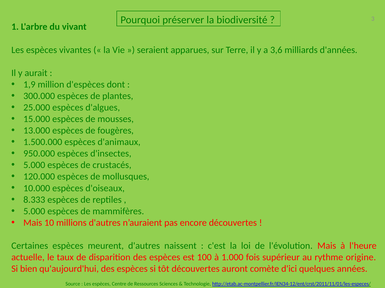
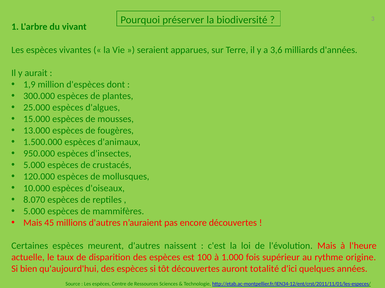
8.333: 8.333 -> 8.070
10: 10 -> 45
comète: comète -> totalité
